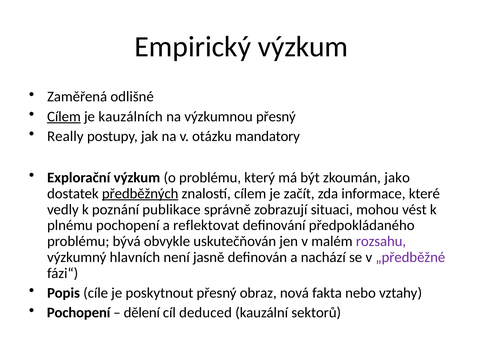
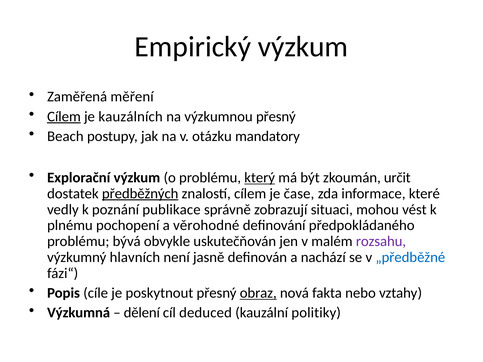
odlišné: odlišné -> měření
Really: Really -> Beach
který underline: none -> present
jako: jako -> určit
začít: začít -> čase
reflektovat: reflektovat -> věrohodné
„předběžné colour: purple -> blue
obraz underline: none -> present
Pochopení at (79, 313): Pochopení -> Výzkumná
sektorů: sektorů -> politiky
